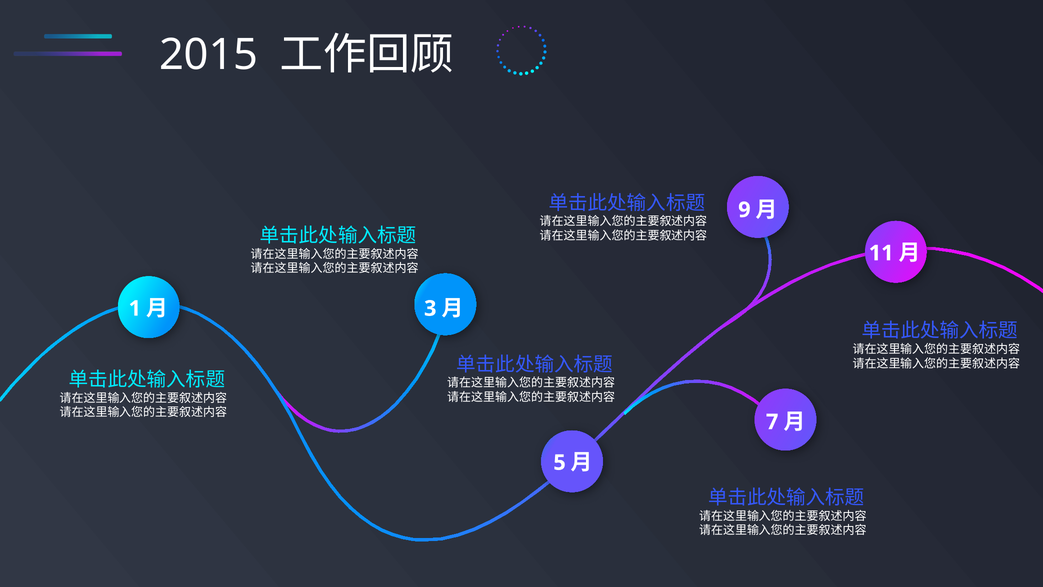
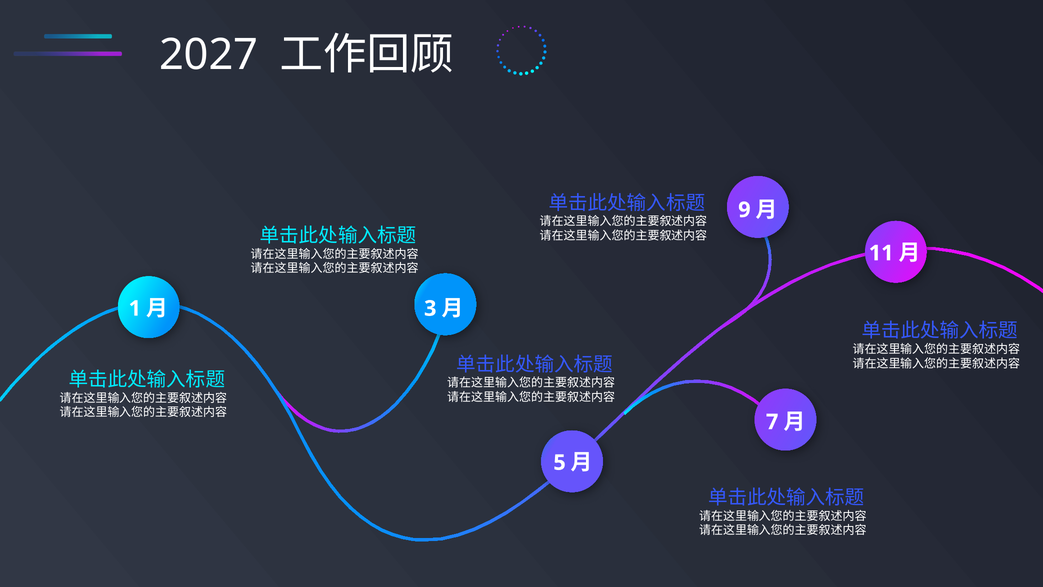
2015: 2015 -> 2027
